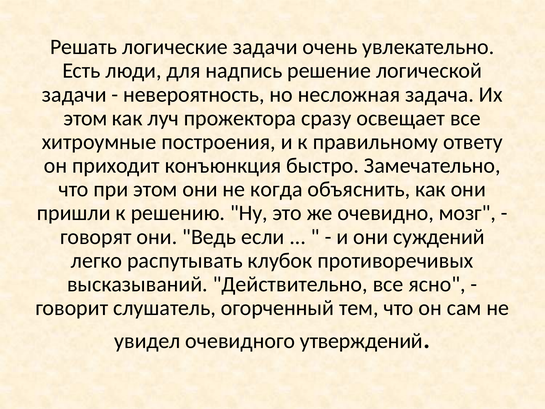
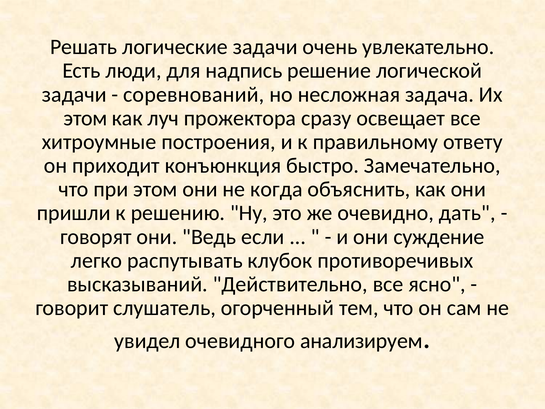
невероятность: невероятность -> соревнований
мозг: мозг -> дать
суждений: суждений -> суждение
утверждений: утверждений -> анализируем
